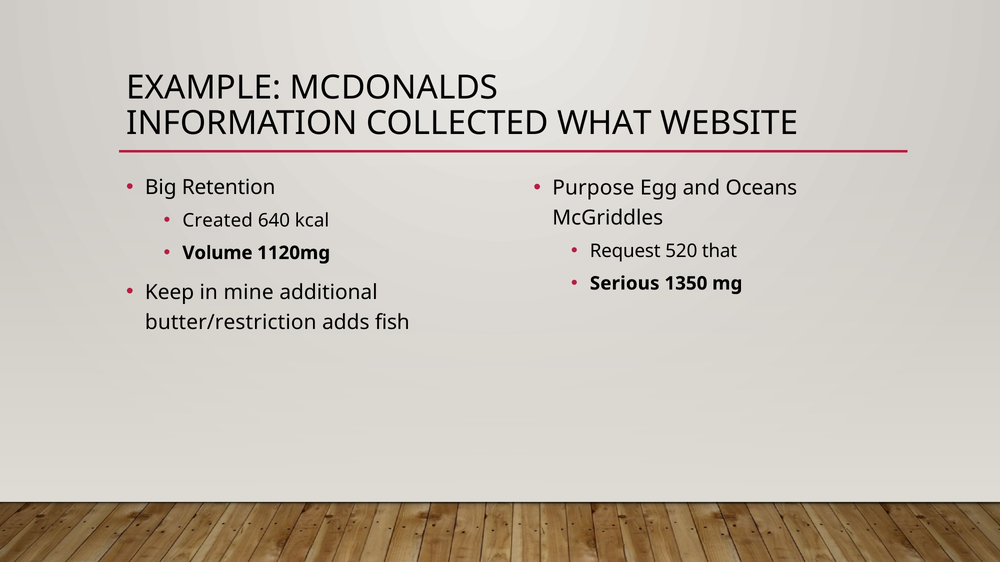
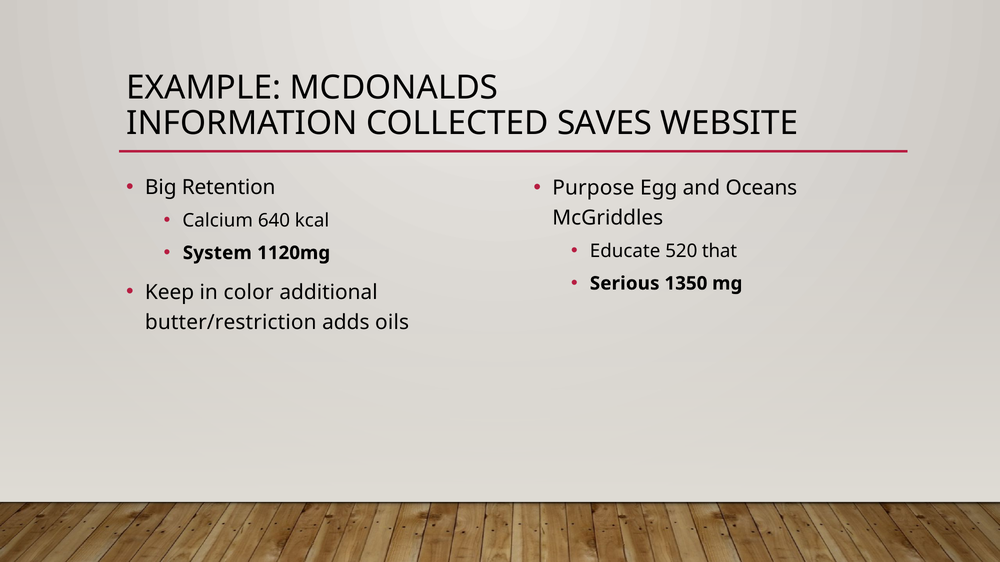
WHAT: WHAT -> SAVES
Created: Created -> Calcium
Request: Request -> Educate
Volume: Volume -> System
mine: mine -> color
fish: fish -> oils
